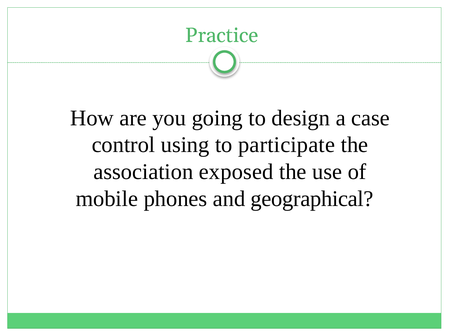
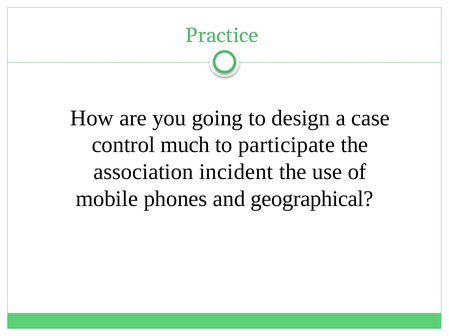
using: using -> much
exposed: exposed -> incident
